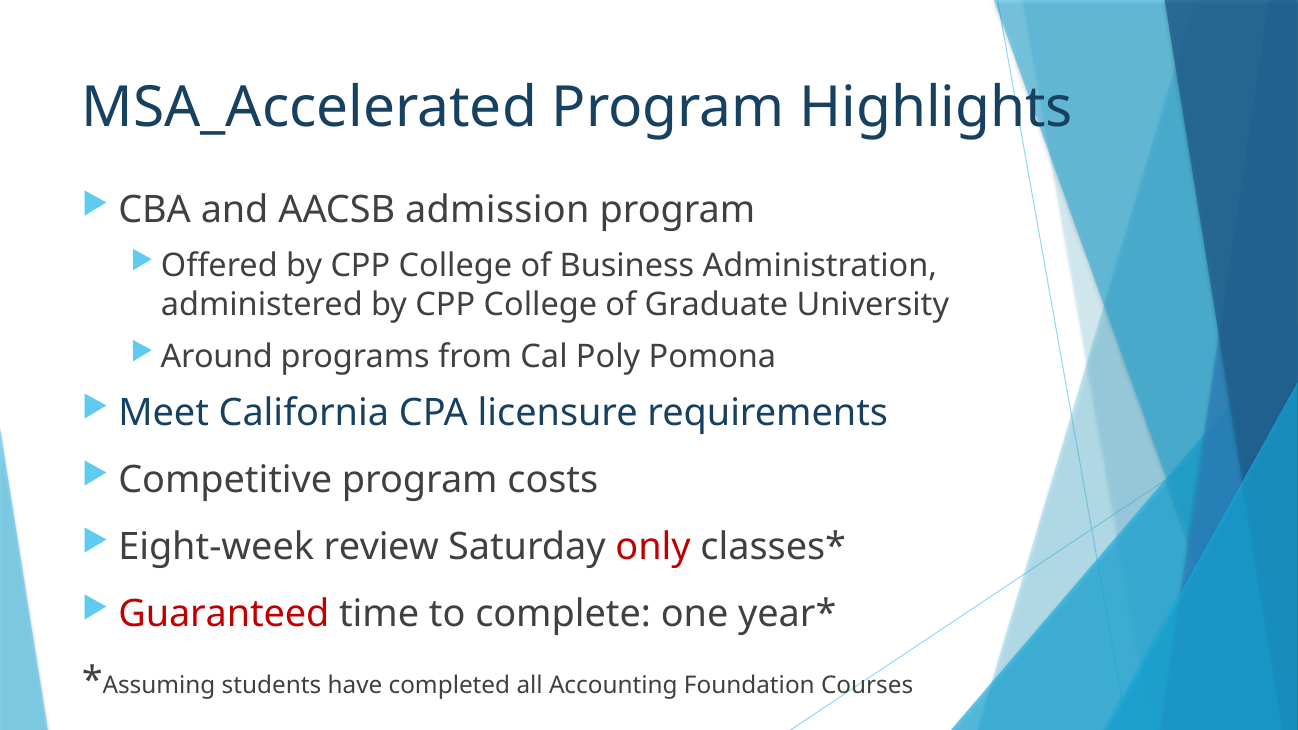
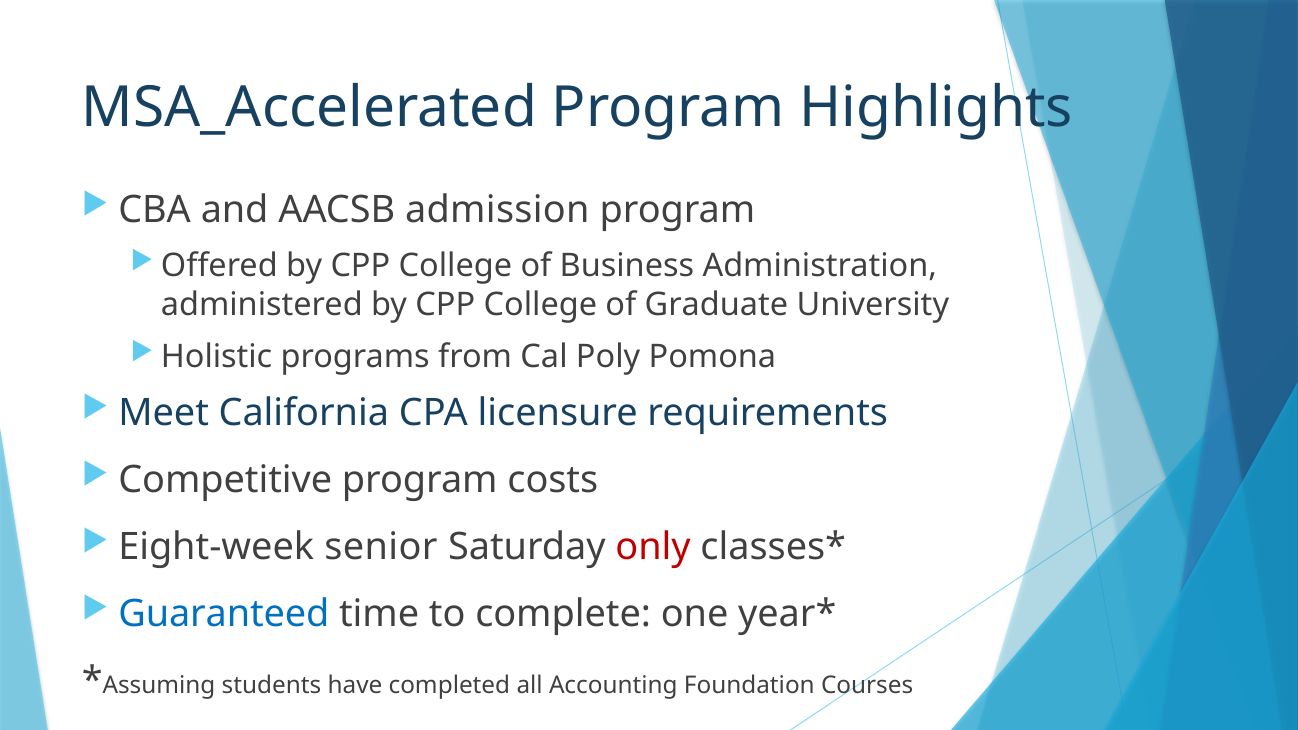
Around: Around -> Holistic
review: review -> senior
Guaranteed colour: red -> blue
